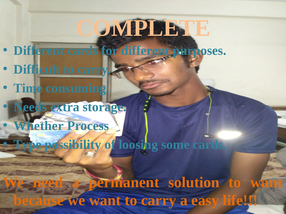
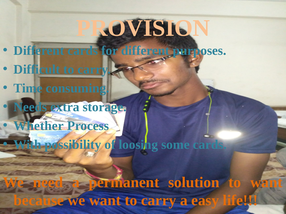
COMPLETE: COMPLETE -> PROVISION
Type: Type -> With
